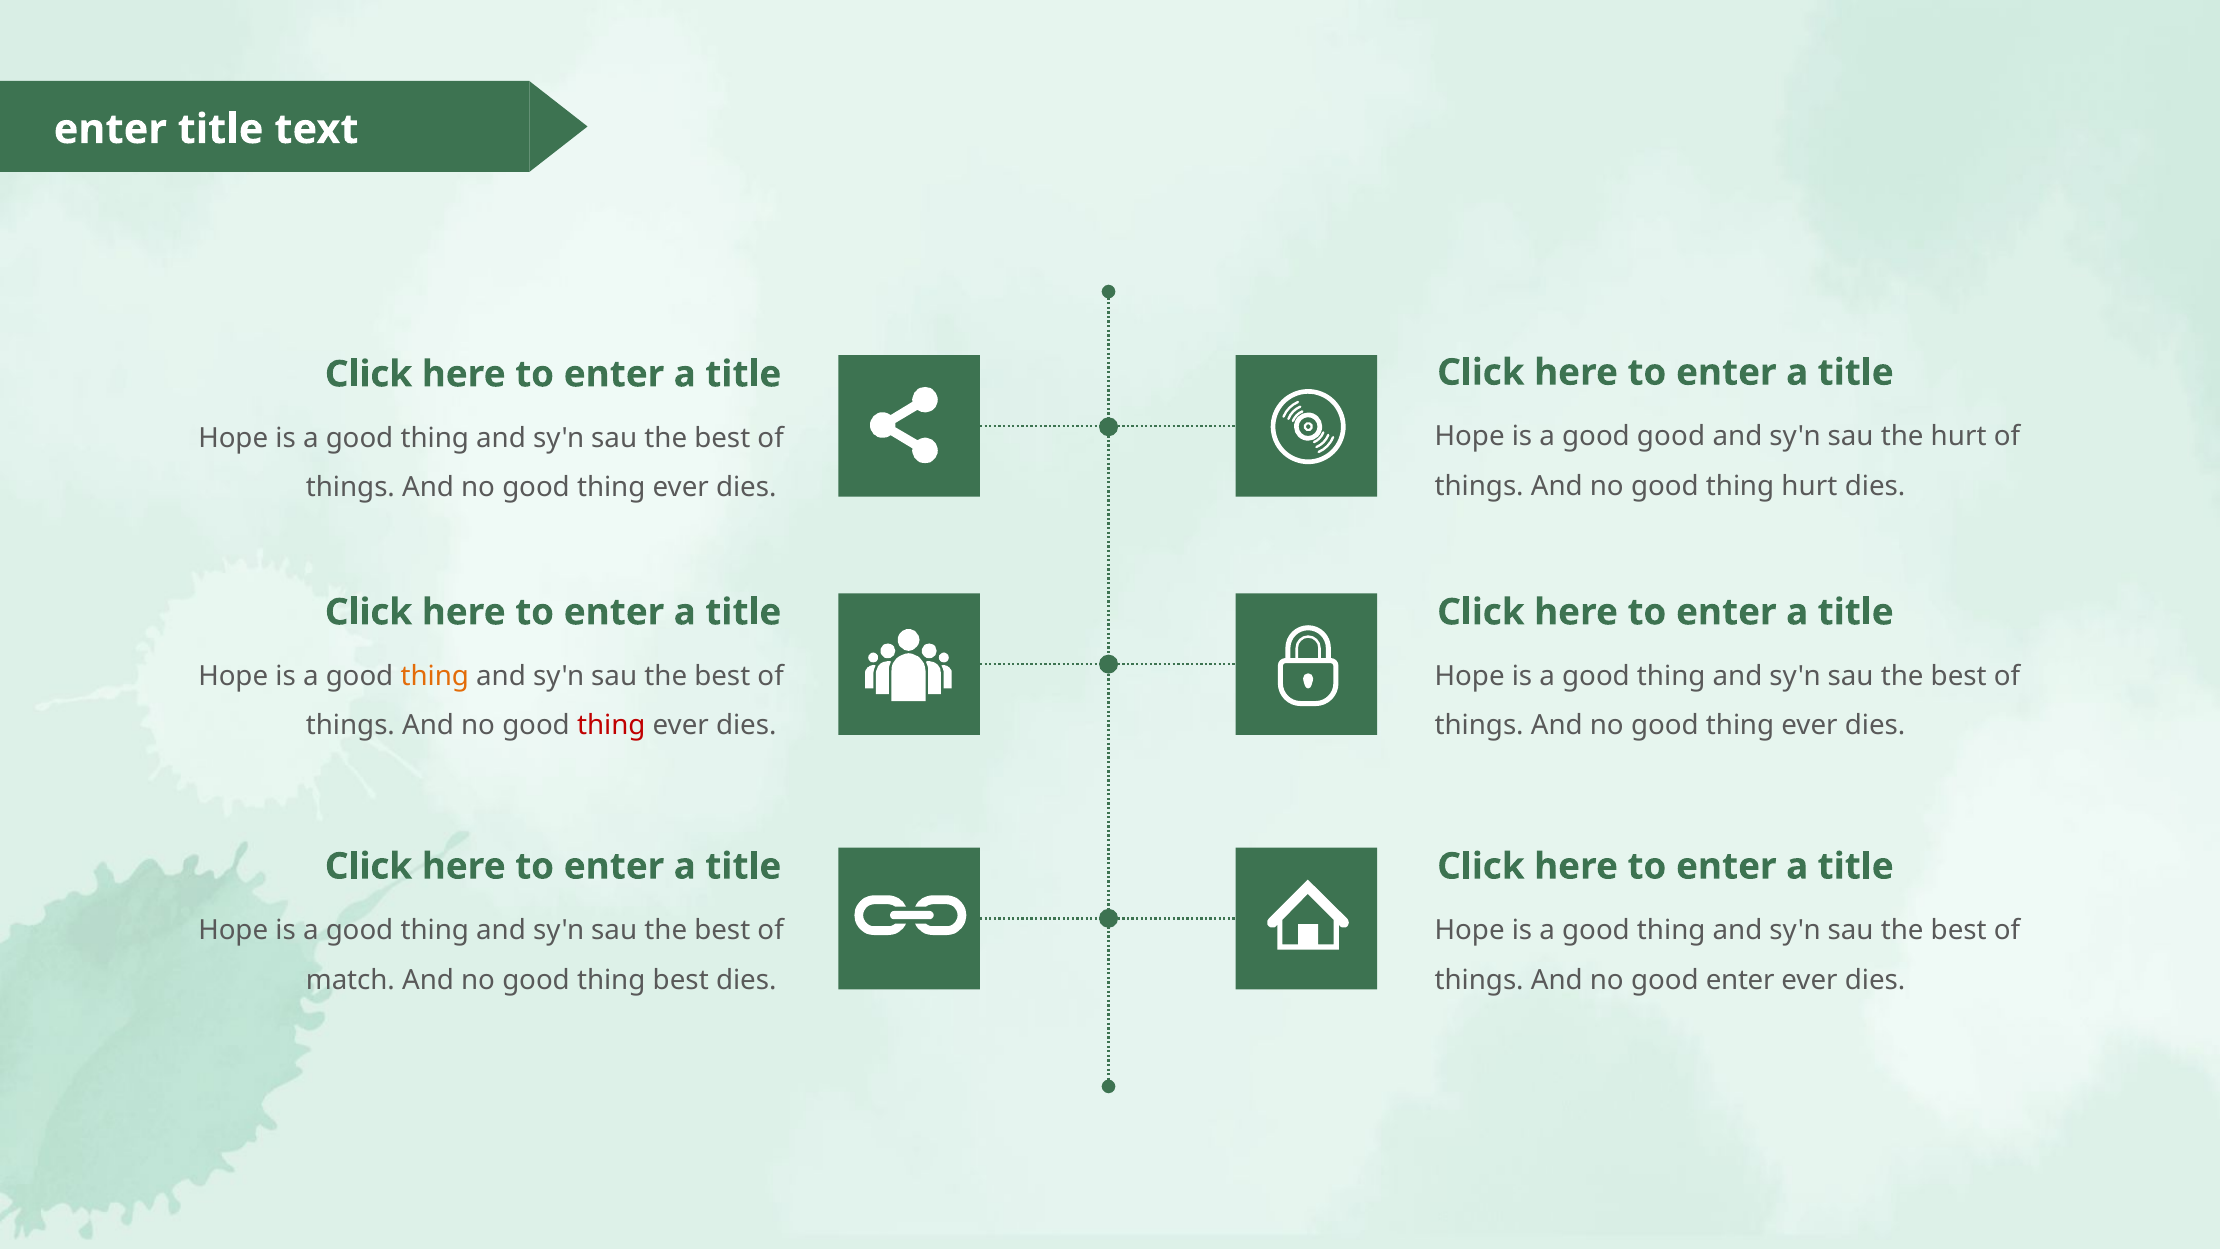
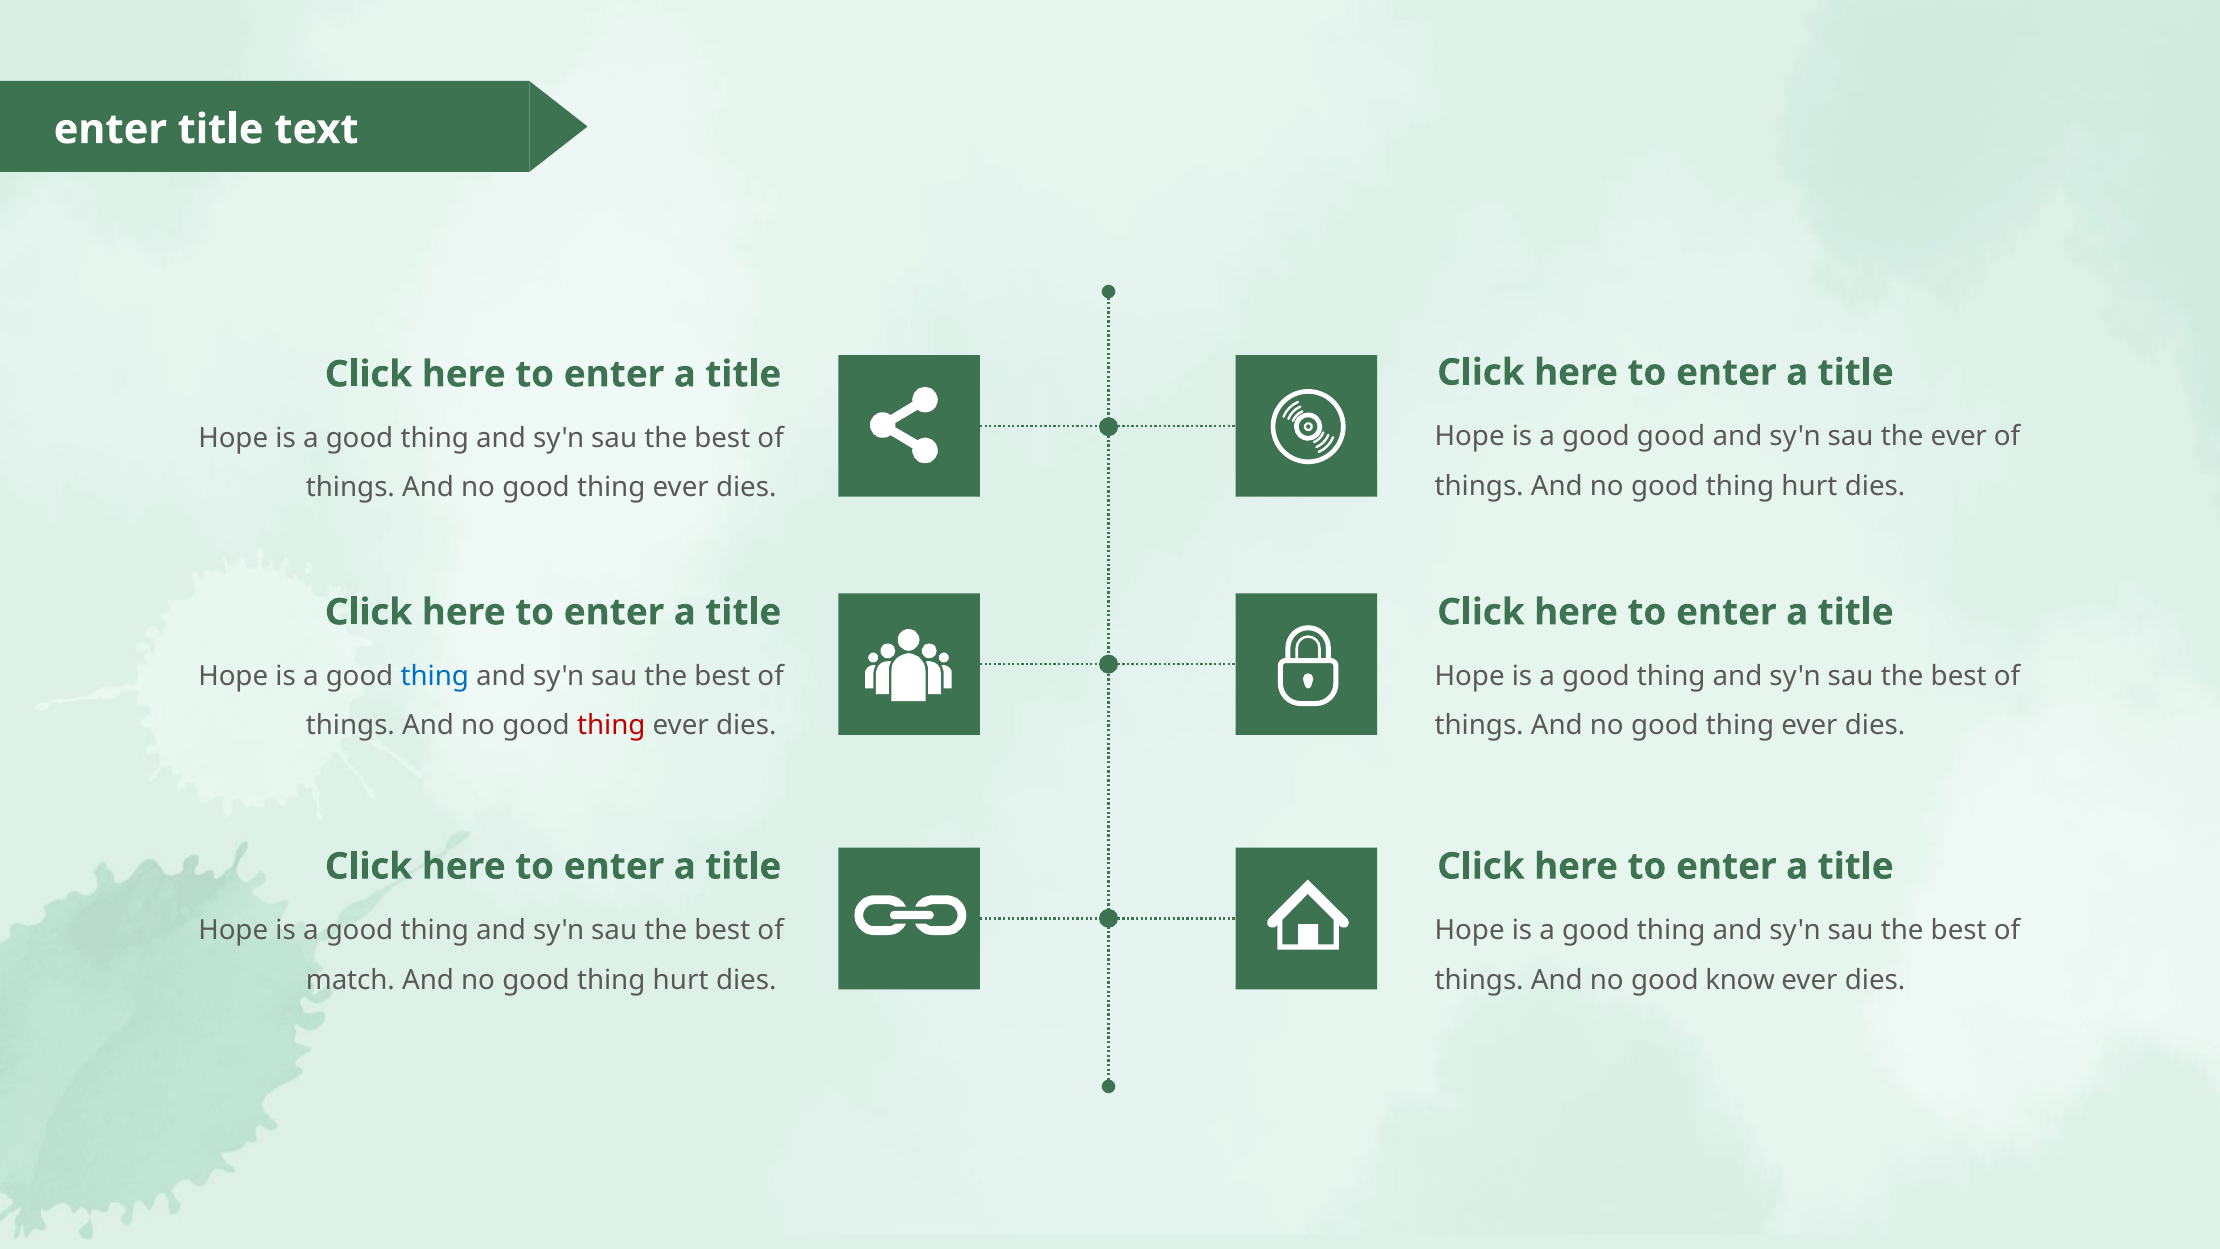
the hurt: hurt -> ever
thing at (435, 676) colour: orange -> blue
best at (681, 980): best -> hurt
good enter: enter -> know
